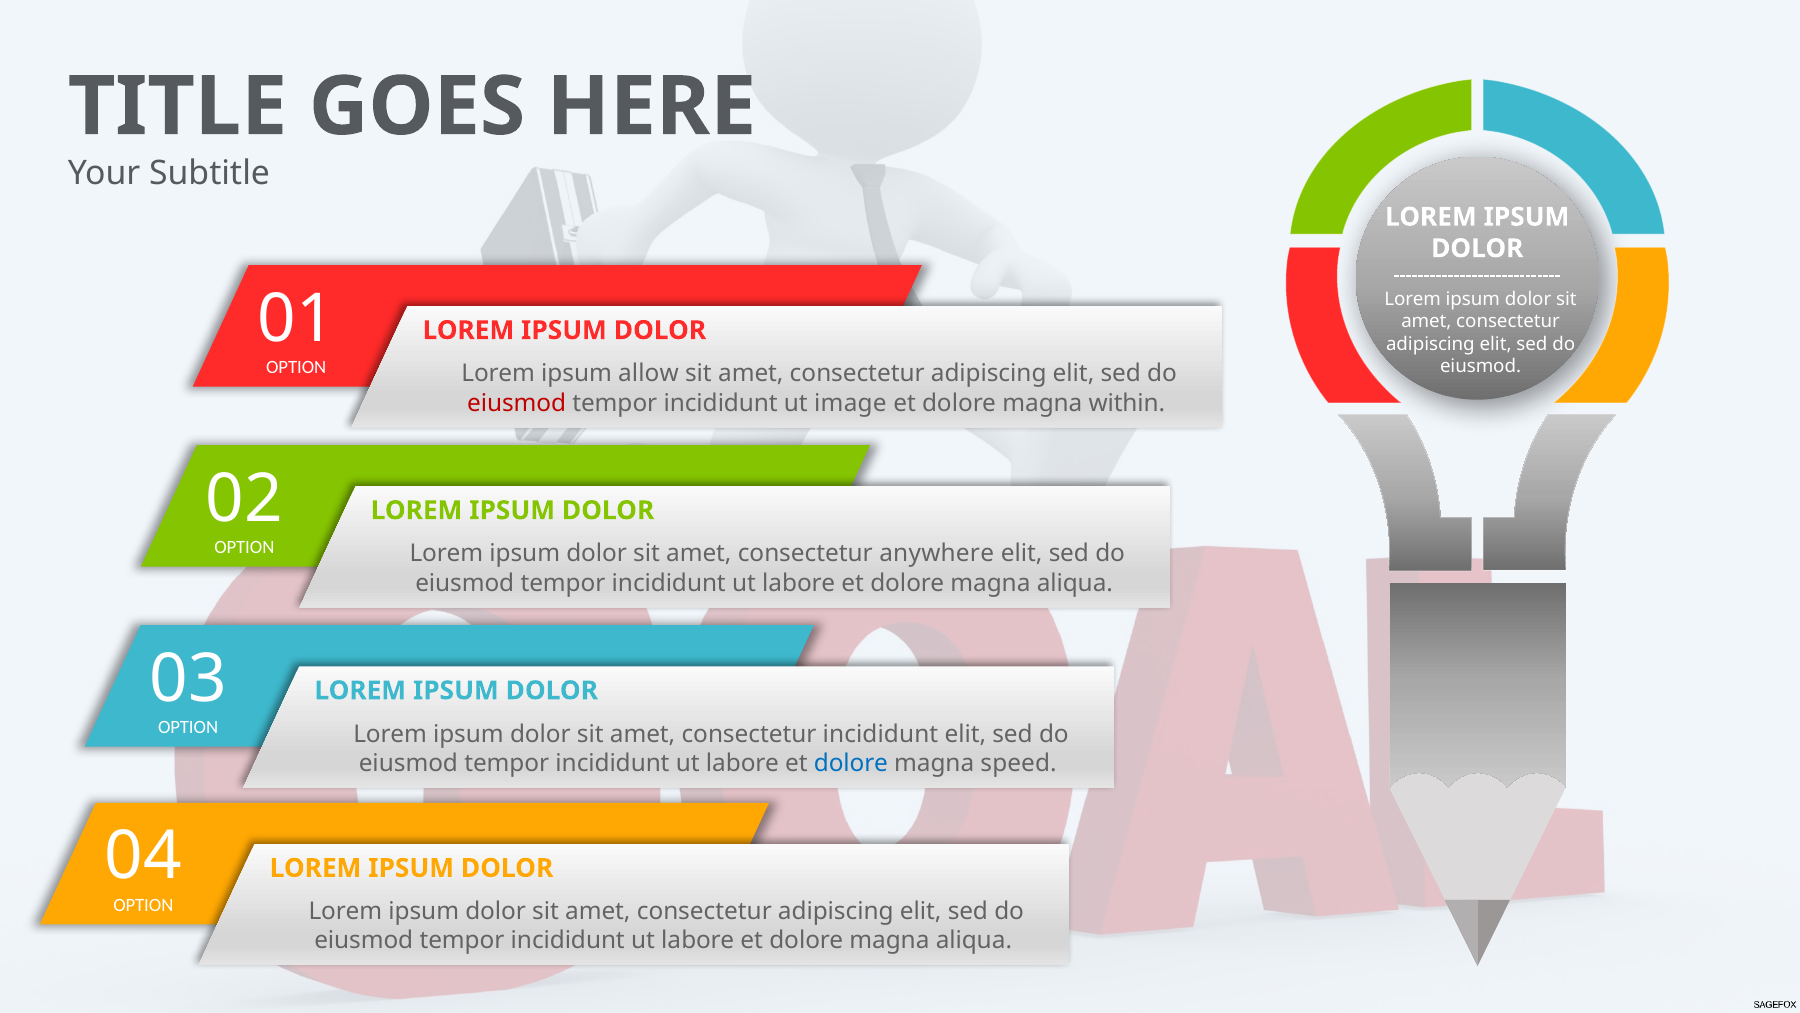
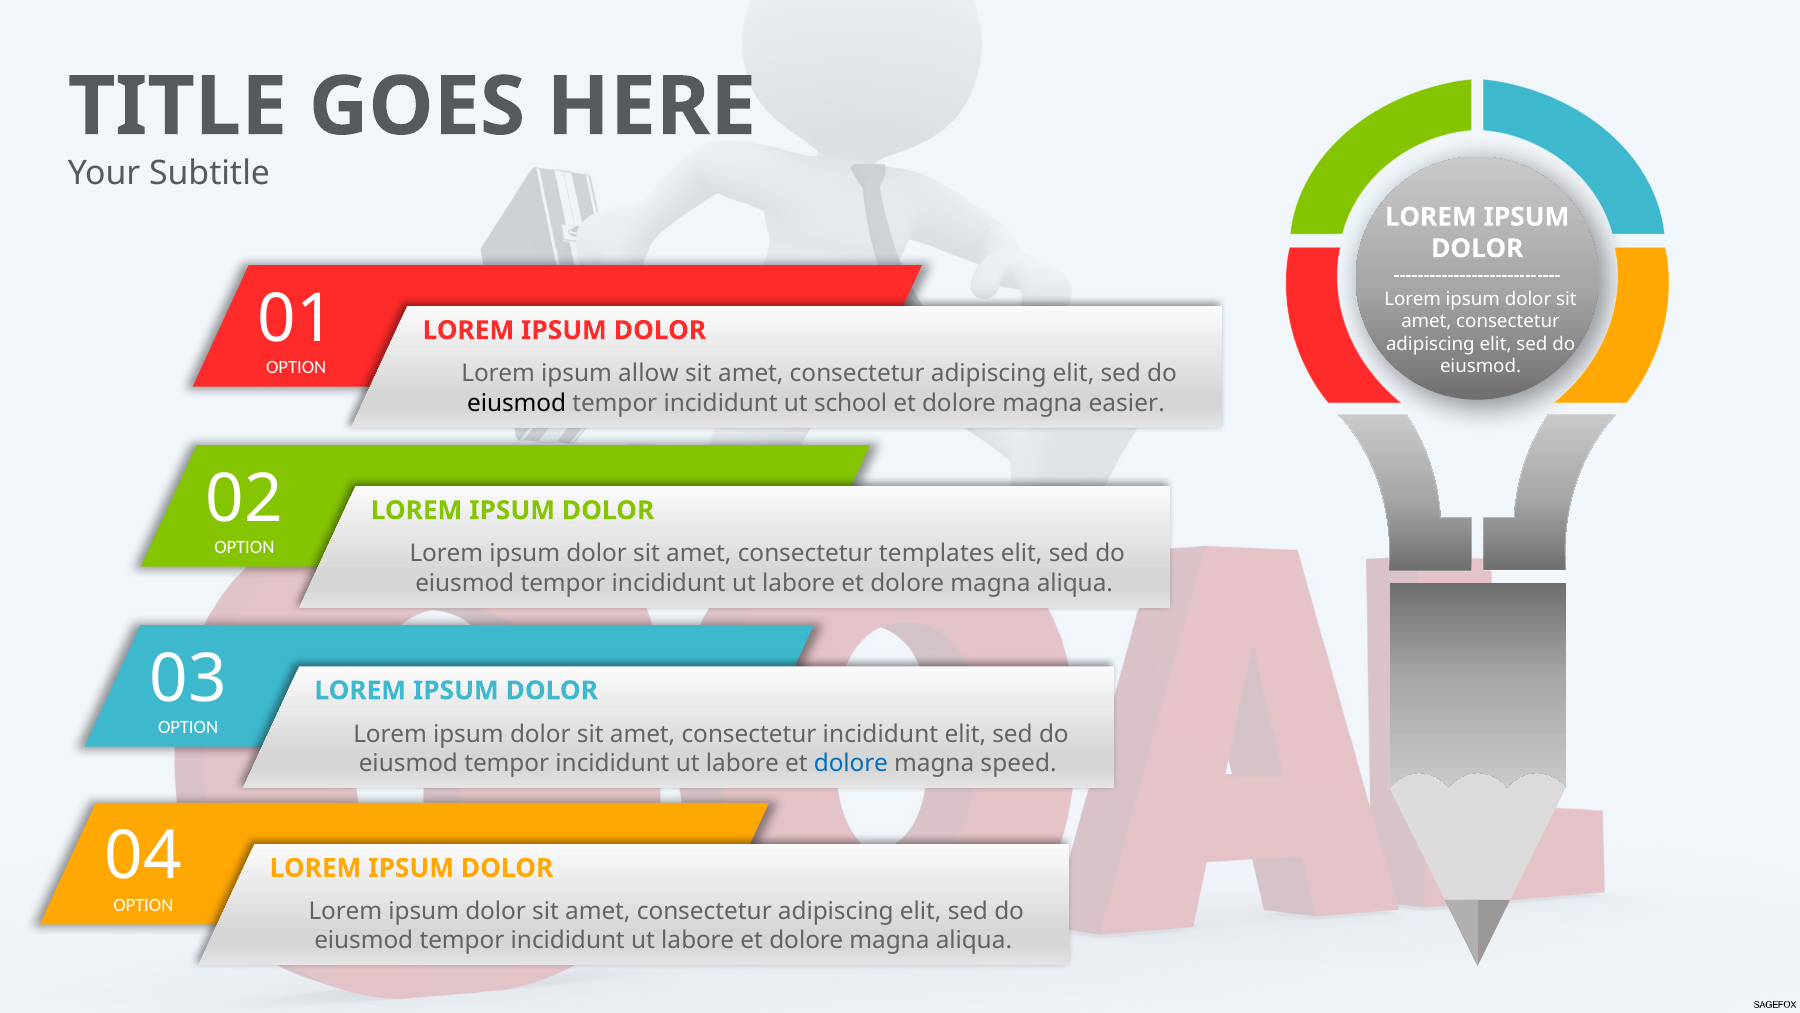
eiusmod at (517, 403) colour: red -> black
image: image -> school
within: within -> easier
anywhere: anywhere -> templates
